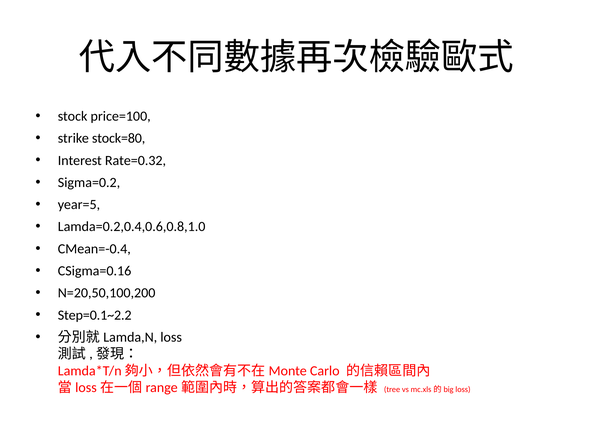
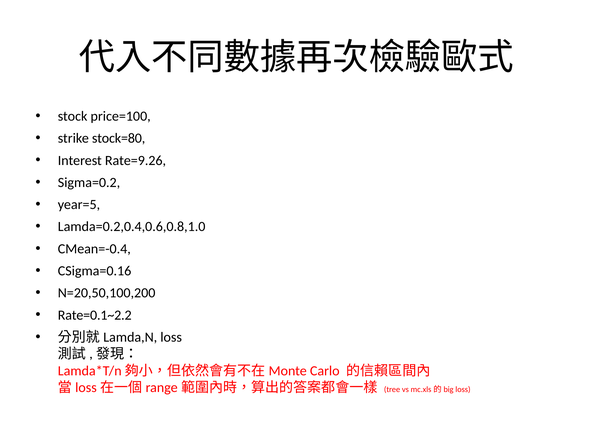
Rate=0.32: Rate=0.32 -> Rate=9.26
Step=0.1~2.2: Step=0.1~2.2 -> Rate=0.1~2.2
